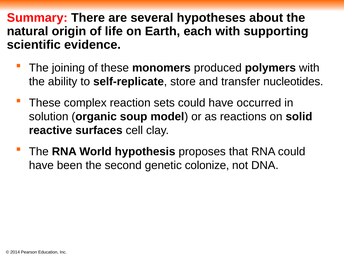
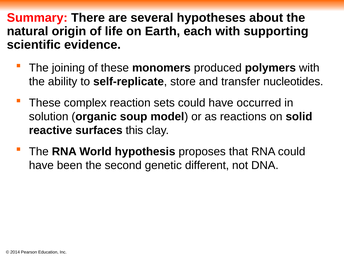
cell: cell -> this
colonize: colonize -> different
